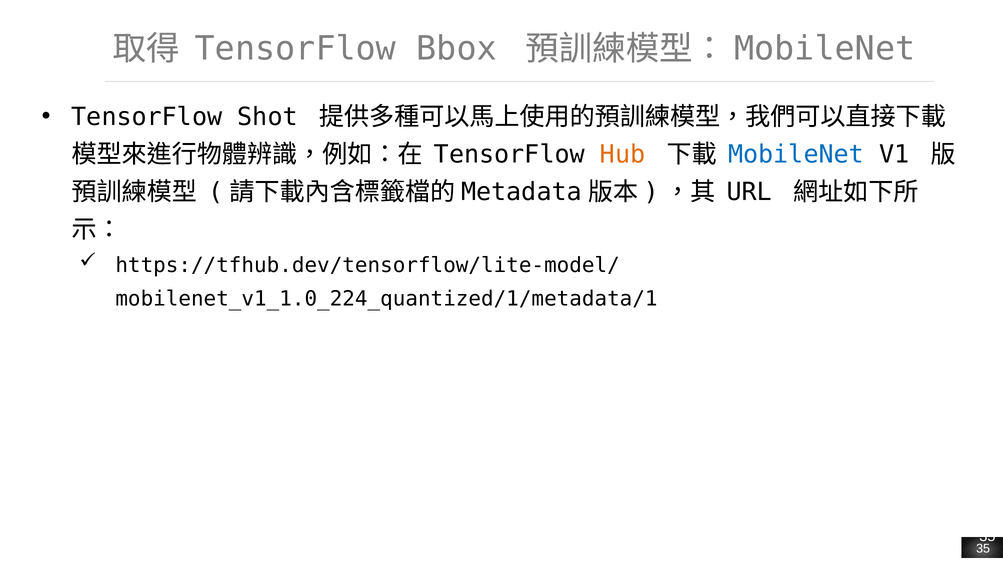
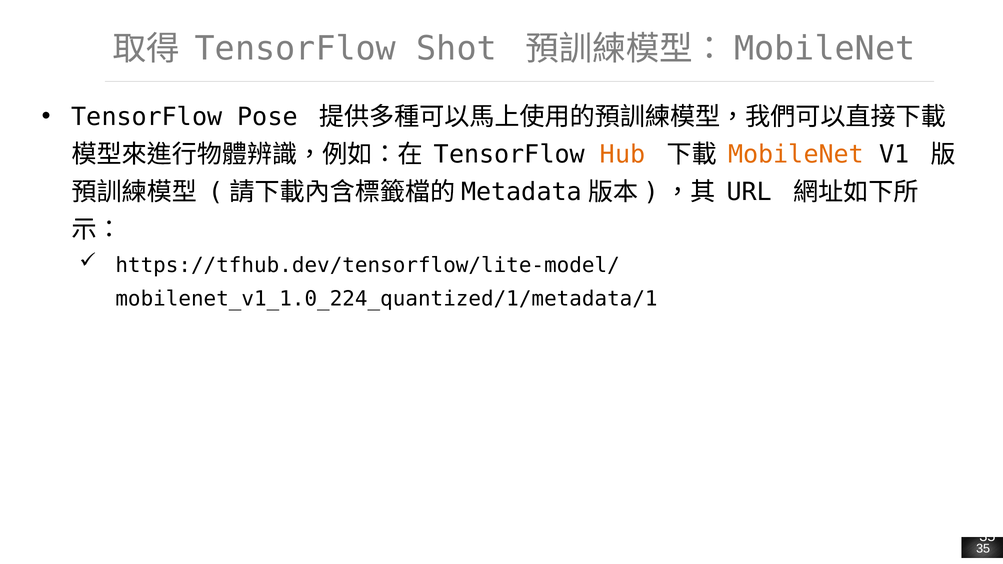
Bbox: Bbox -> Shot
Shot: Shot -> Pose
MobileNet at (796, 154) colour: blue -> orange
